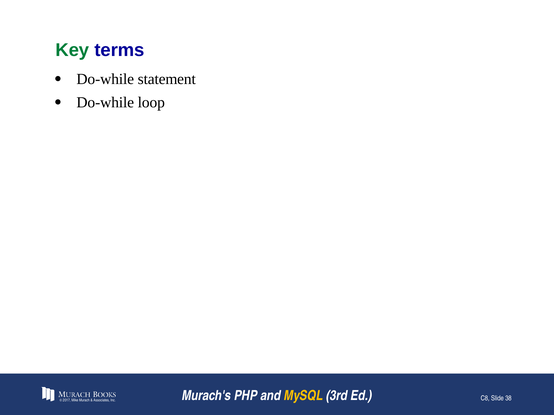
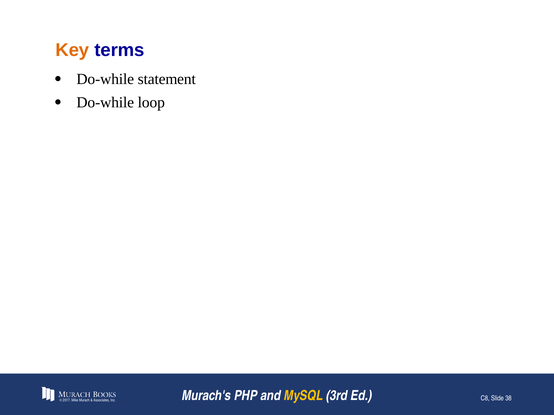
Key colour: green -> orange
